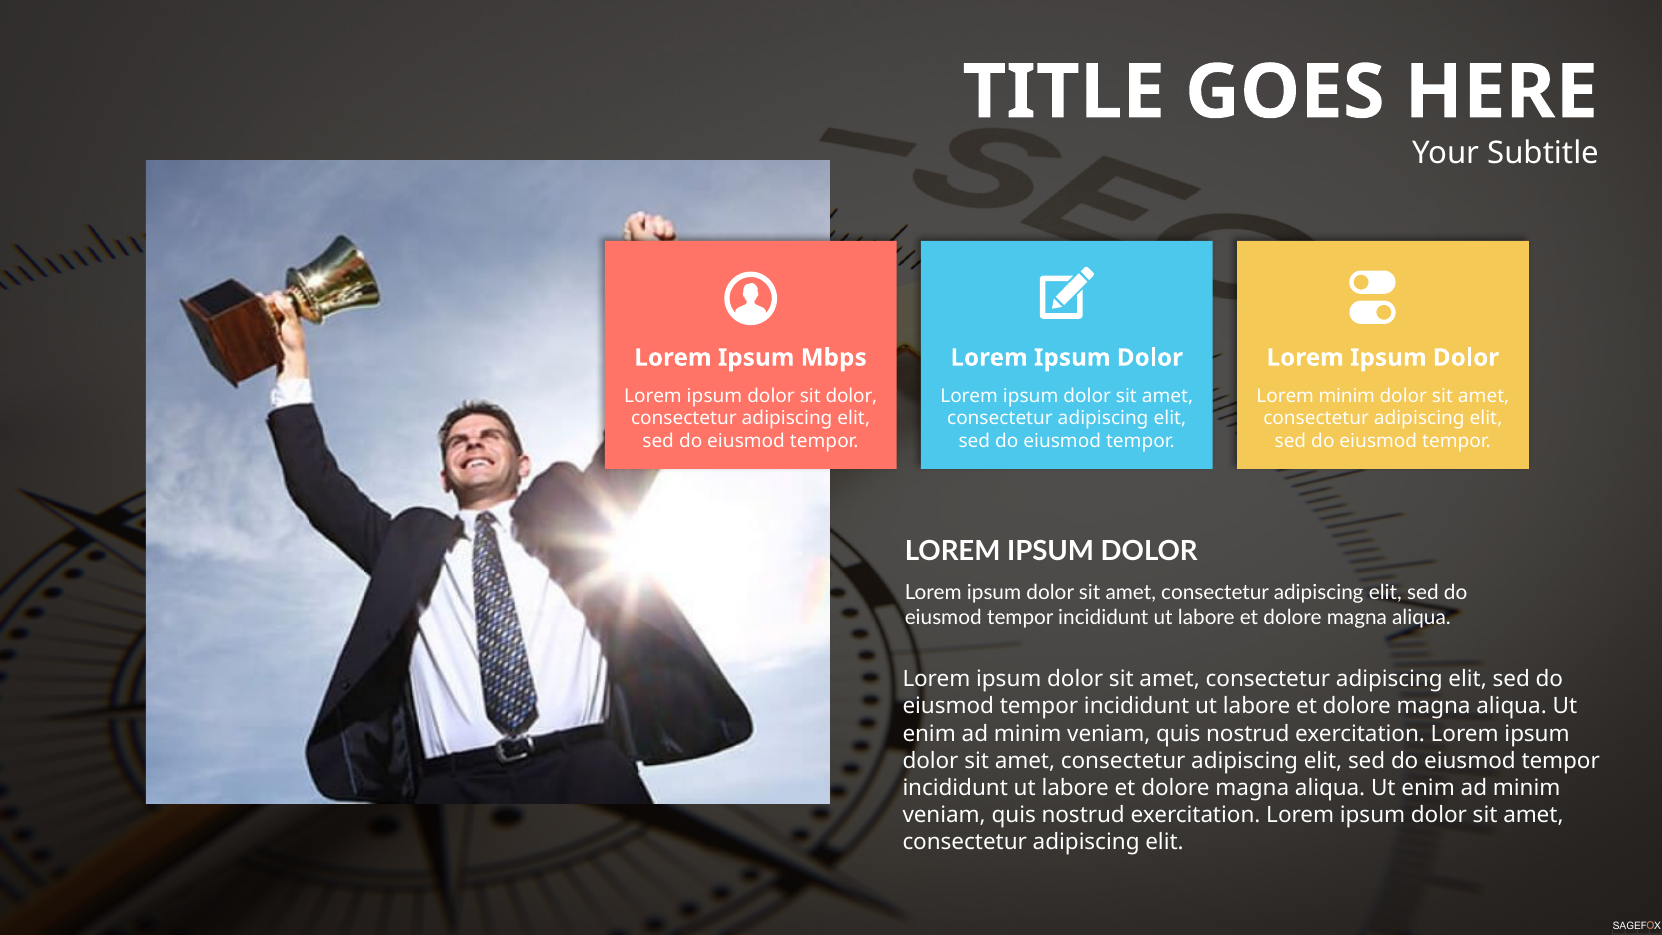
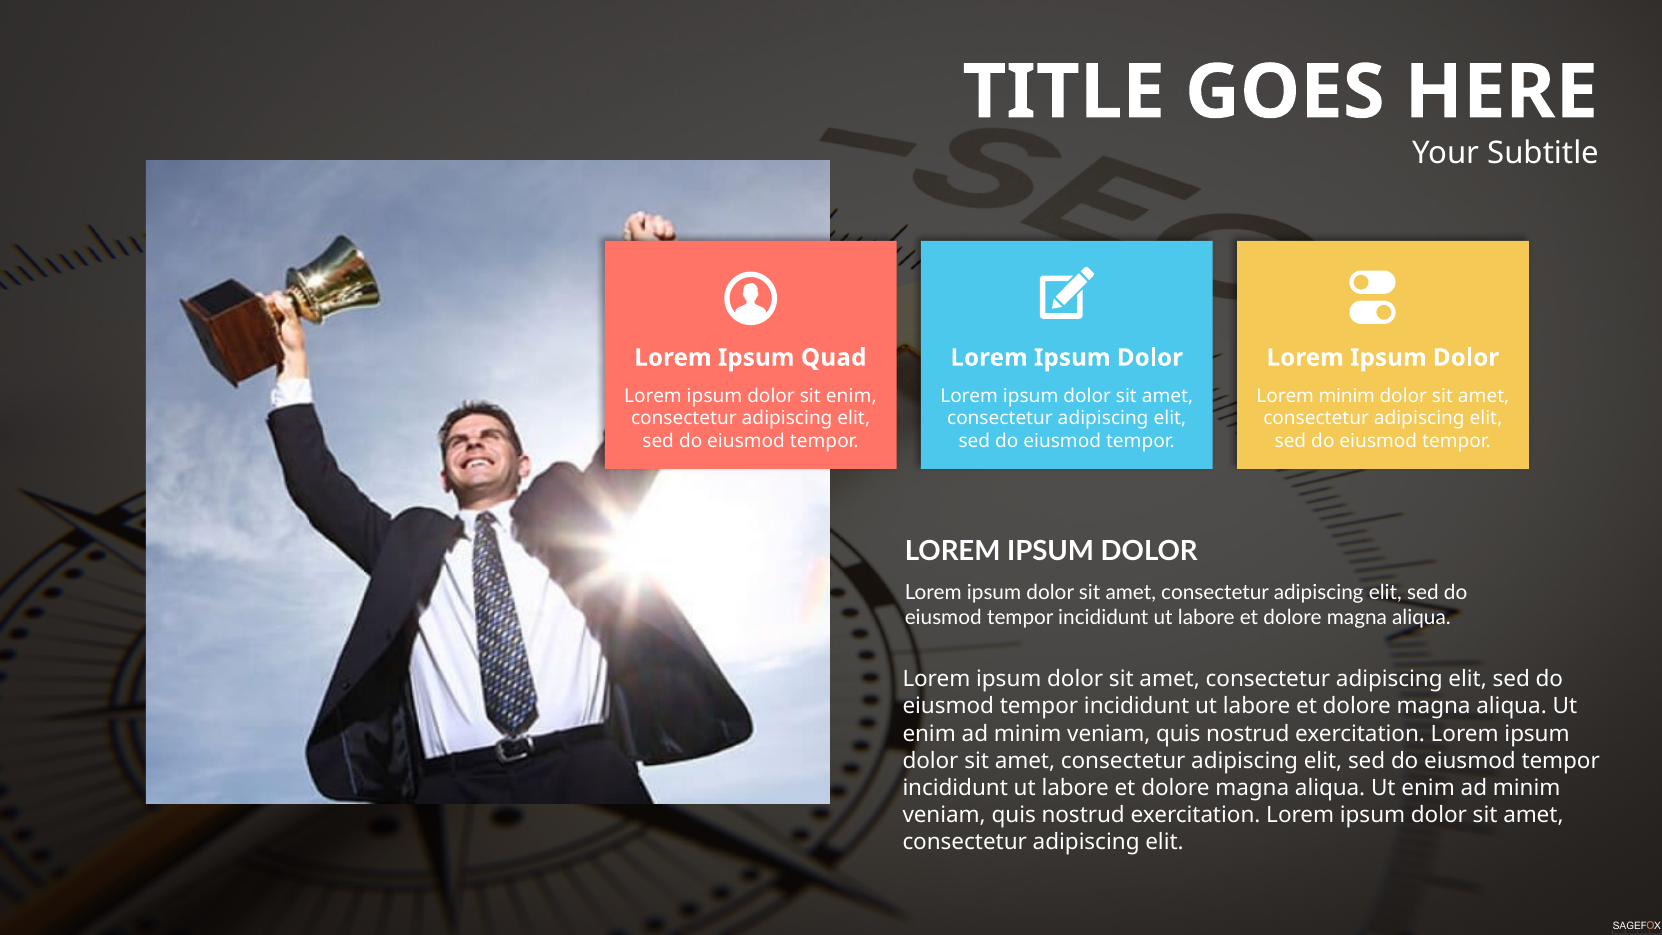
Mbps: Mbps -> Quad
sit dolor: dolor -> enim
